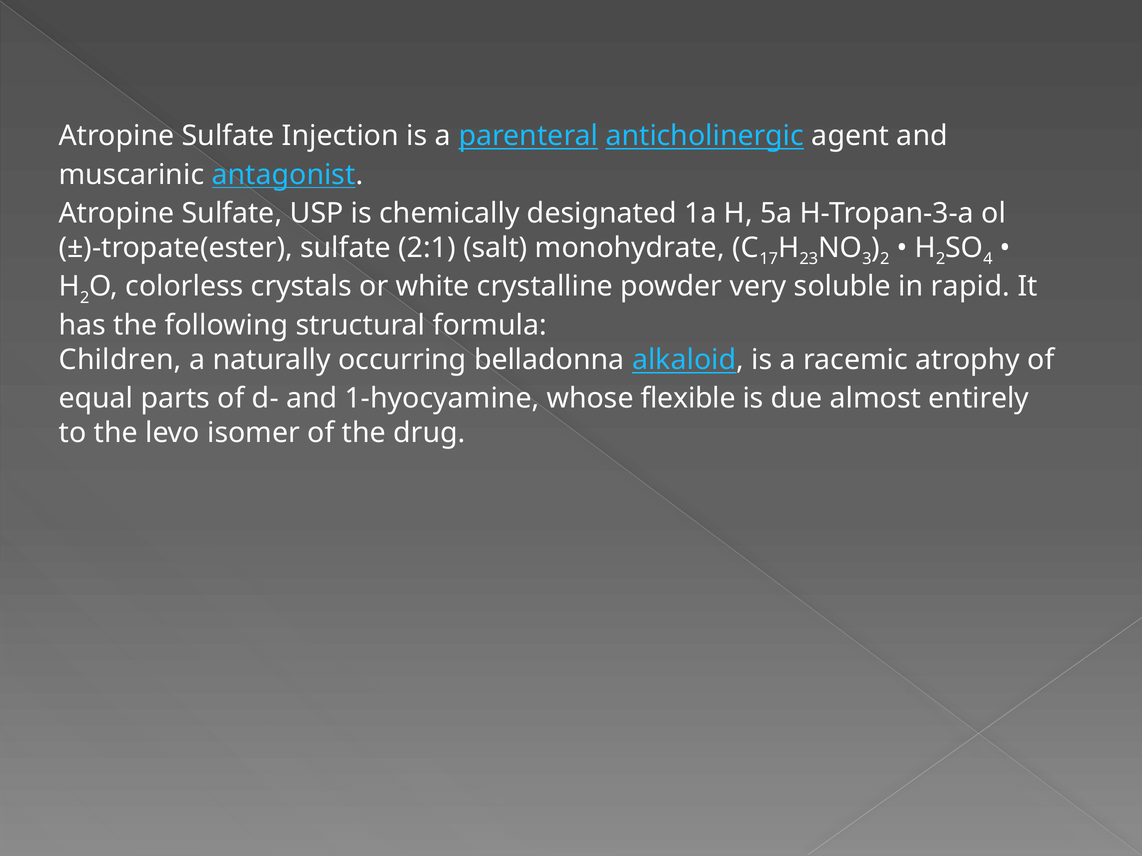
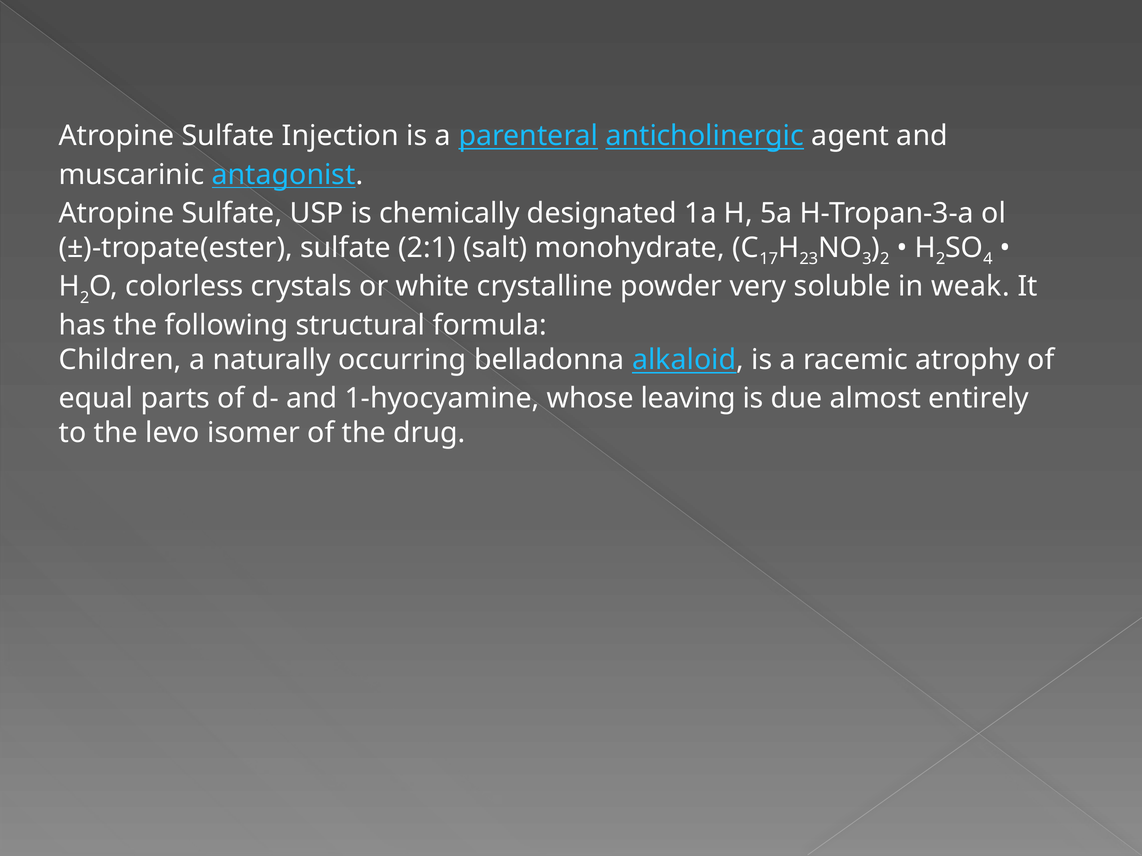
rapid: rapid -> weak
flexible: flexible -> leaving
